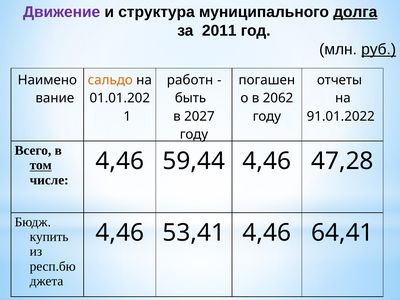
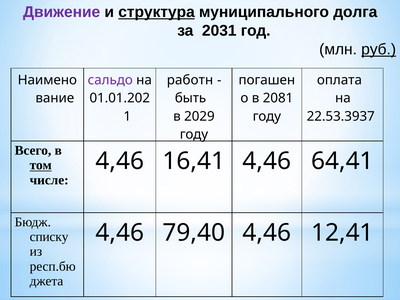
структура underline: none -> present
долга underline: present -> none
2011: 2011 -> 2031
сальдо colour: orange -> purple
отчеты: отчеты -> оплата
2062: 2062 -> 2081
2027: 2027 -> 2029
91.01.2022: 91.01.2022 -> 22.53.3937
59,44: 59,44 -> 16,41
47,28: 47,28 -> 64,41
53,41: 53,41 -> 79,40
64,41: 64,41 -> 12,41
купить: купить -> списку
